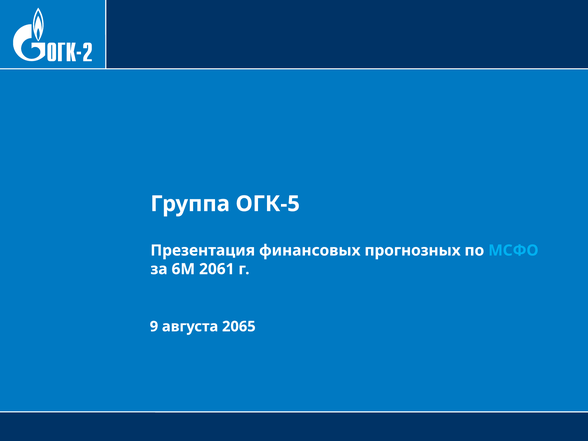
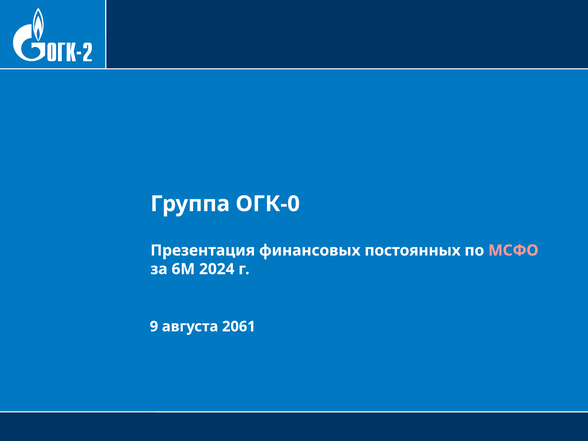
ОГК-5: ОГК-5 -> ОГК-0
прогнозных: прогнозных -> постоянных
МСФО colour: light blue -> pink
2061: 2061 -> 2024
2065: 2065 -> 2061
